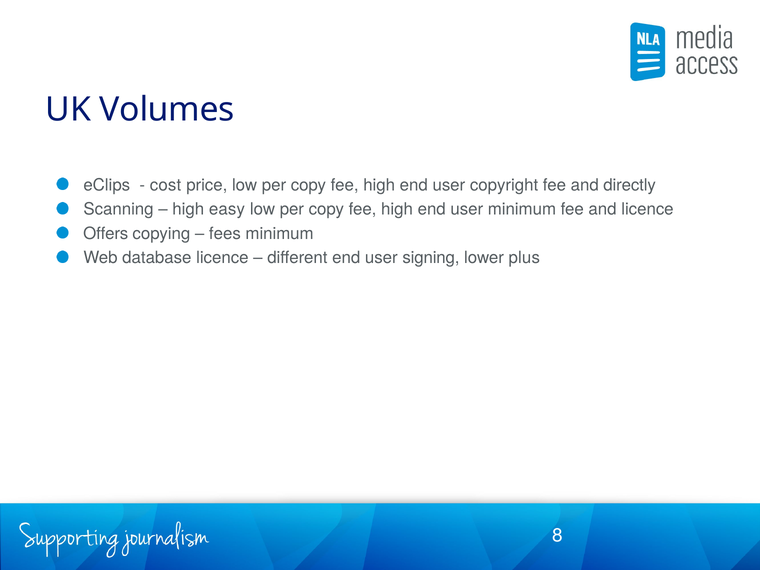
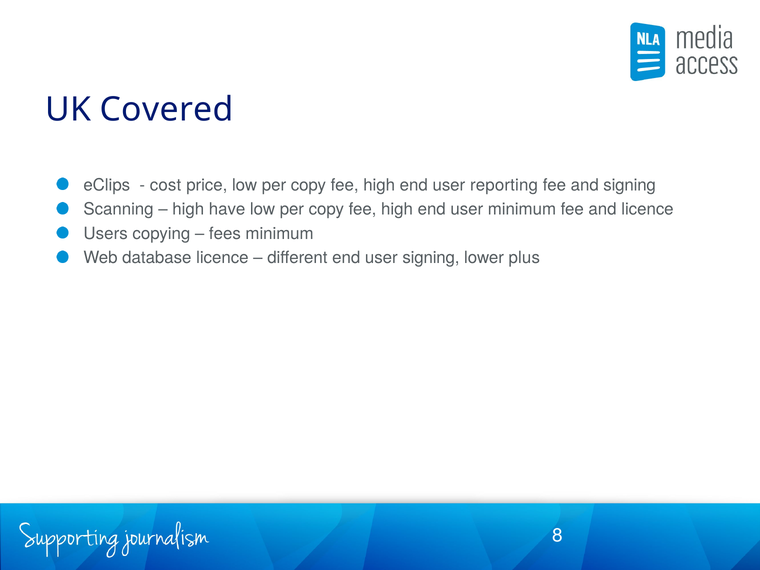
Volumes: Volumes -> Covered
copyright: copyright -> reporting
and directly: directly -> signing
easy: easy -> have
Offers: Offers -> Users
